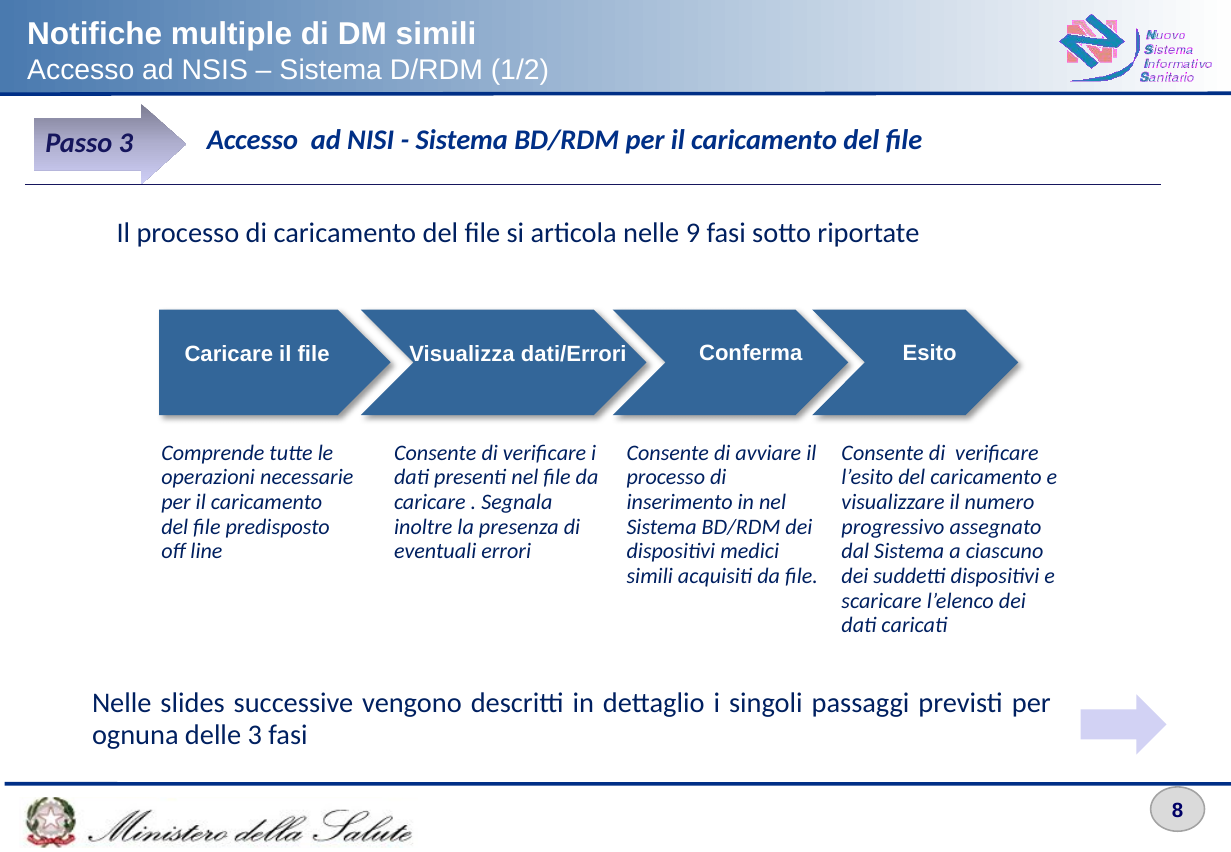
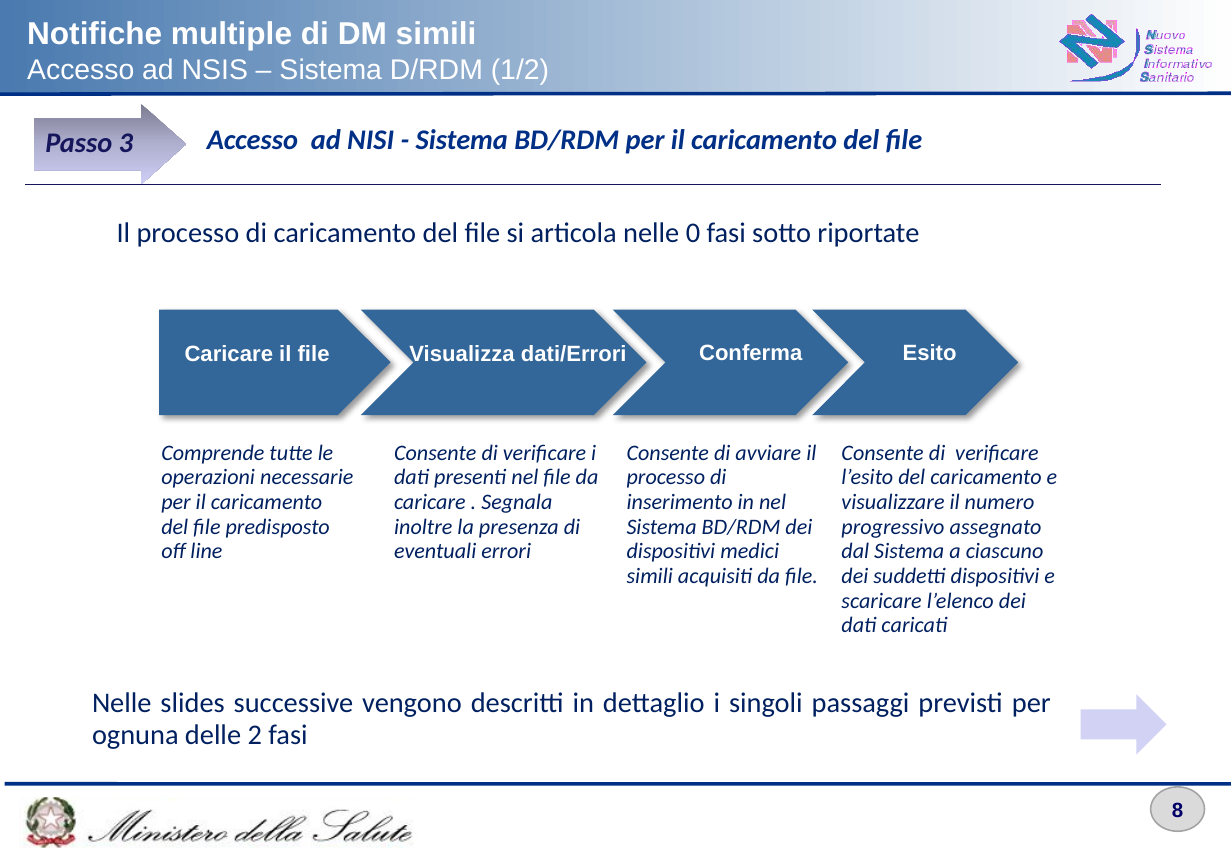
9: 9 -> 0
delle 3: 3 -> 2
